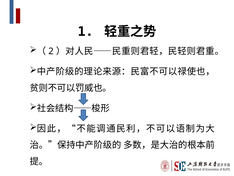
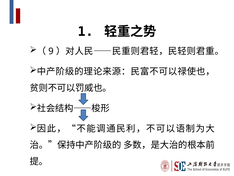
2: 2 -> 9
